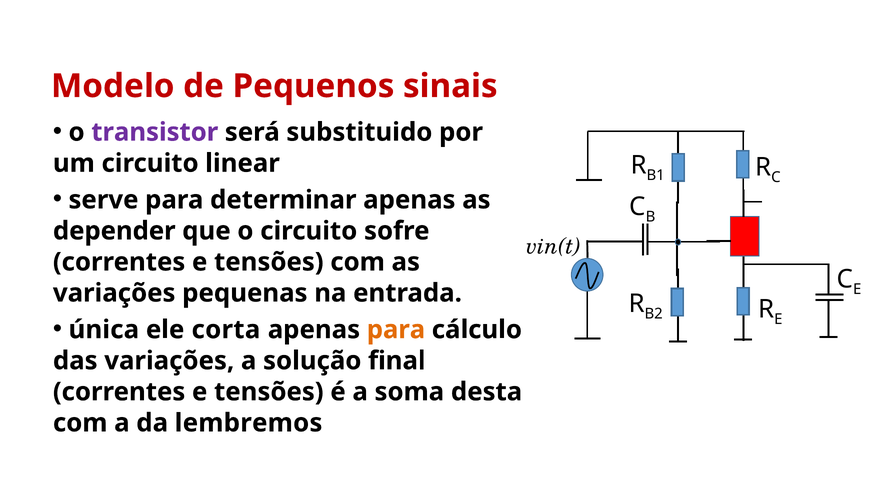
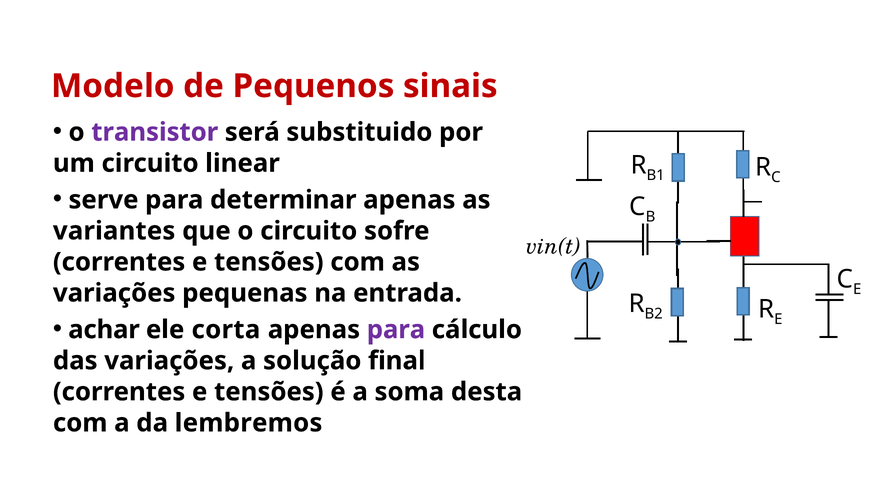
depender: depender -> variantes
única: única -> achar
para at (396, 329) colour: orange -> purple
